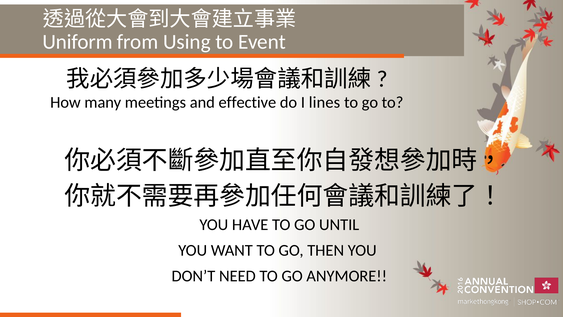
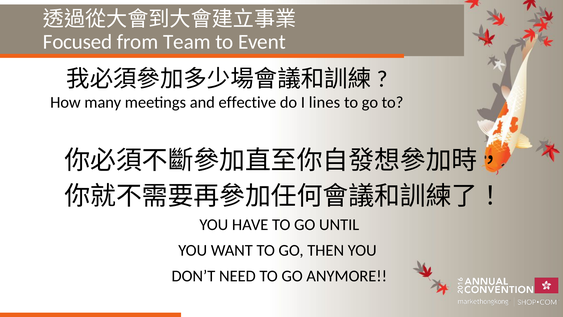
Uniform: Uniform -> Focused
Using: Using -> Team
